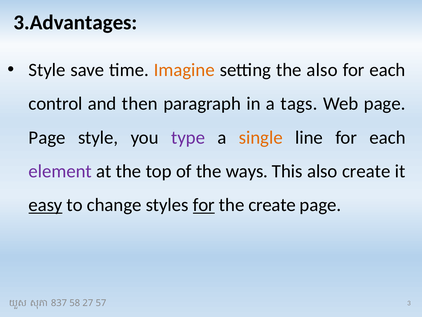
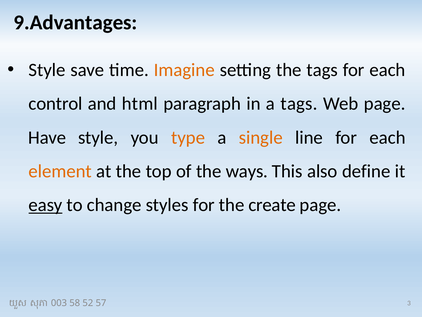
3.Advantages: 3.Advantages -> 9.Advantages
the also: also -> tags
then: then -> html
Page at (47, 137): Page -> Have
type colour: purple -> orange
element colour: purple -> orange
also create: create -> define
for at (204, 205) underline: present -> none
837: 837 -> 003
27: 27 -> 52
